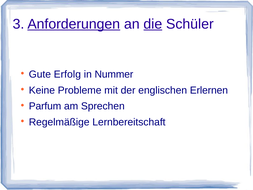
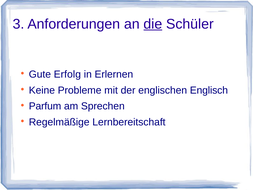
Anforderungen underline: present -> none
Nummer: Nummer -> Erlernen
Erlernen: Erlernen -> Englisch
